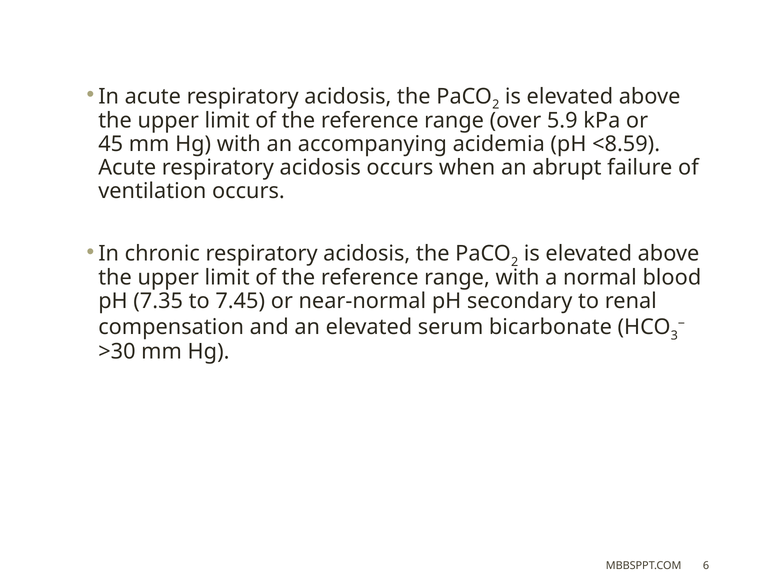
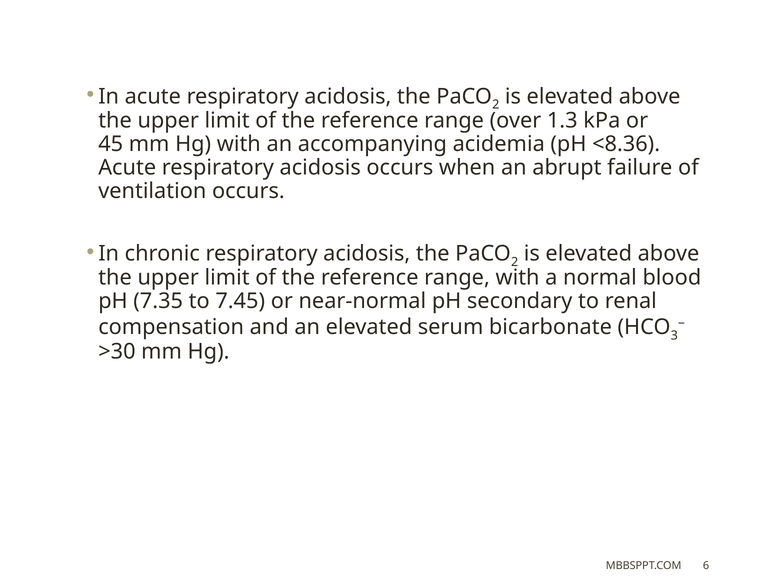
5.9: 5.9 -> 1.3
<8.59: <8.59 -> <8.36
